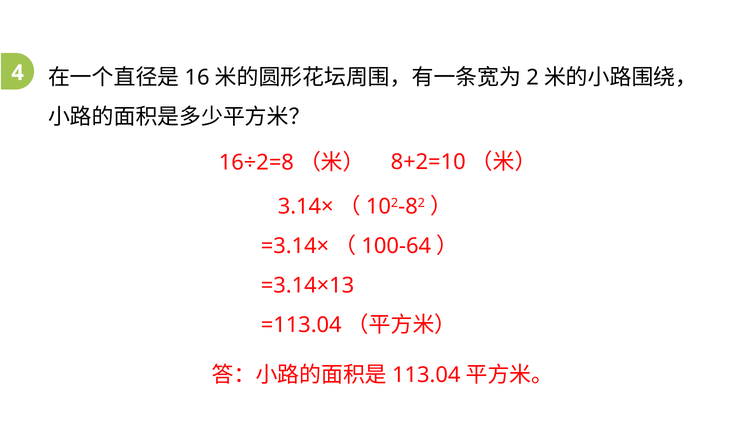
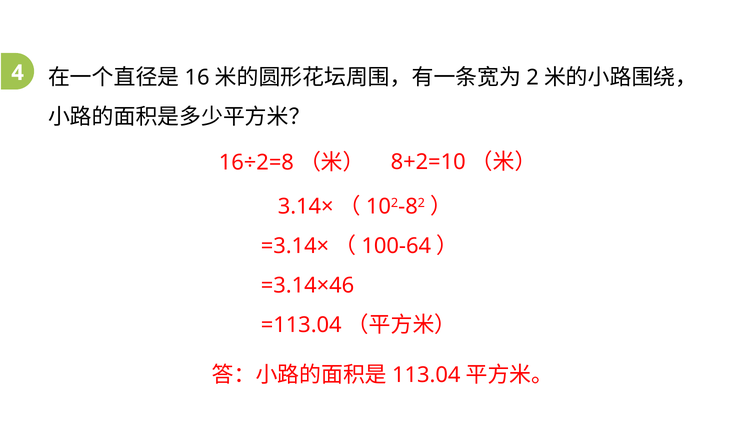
=3.14×13: =3.14×13 -> =3.14×46
